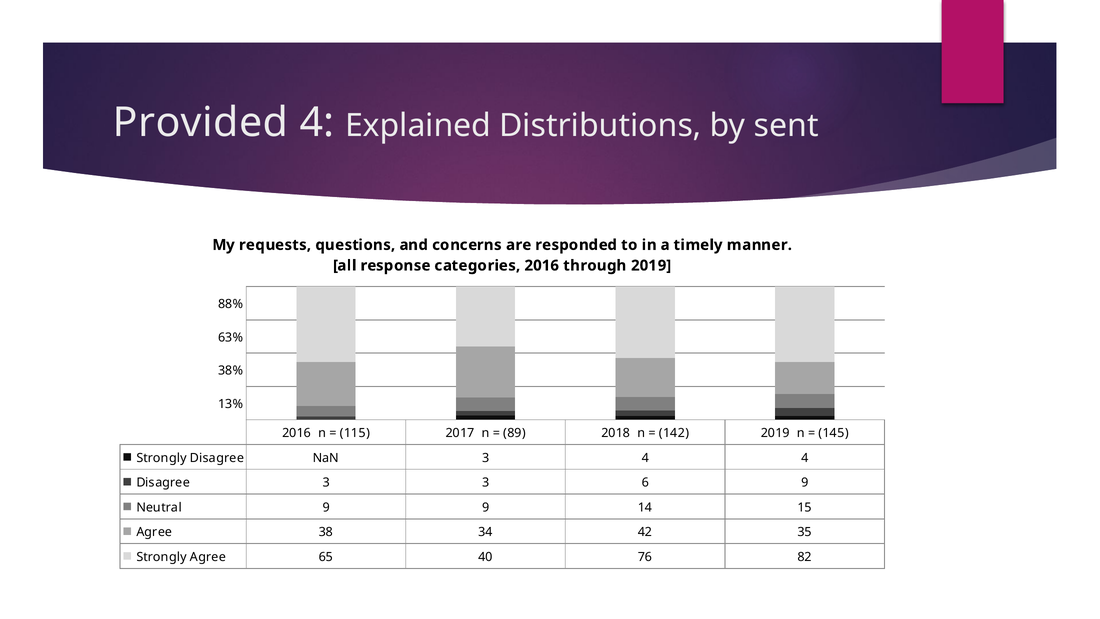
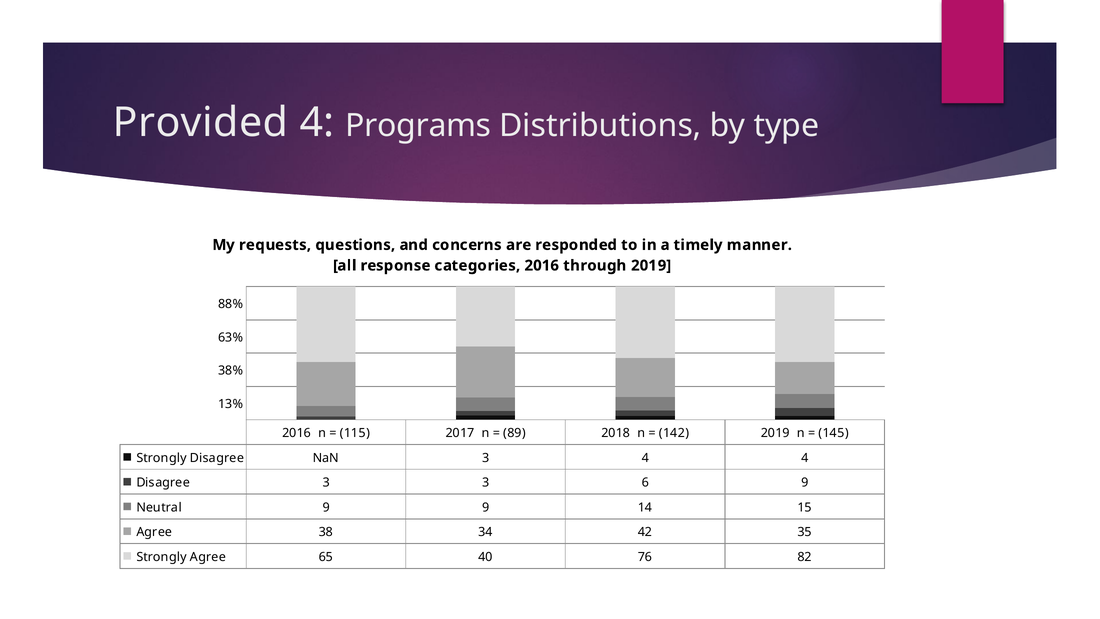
Explained: Explained -> Programs
sent: sent -> type
